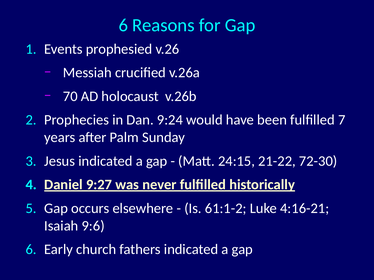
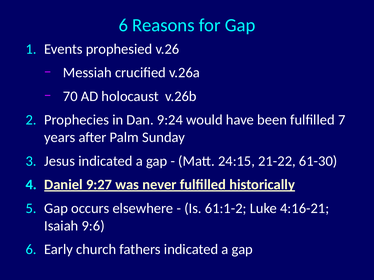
72-30: 72-30 -> 61-30
